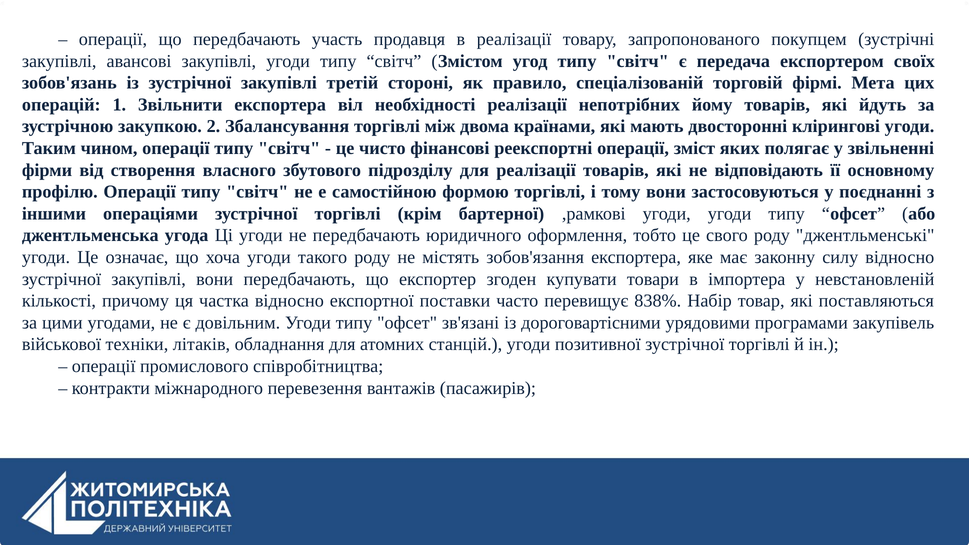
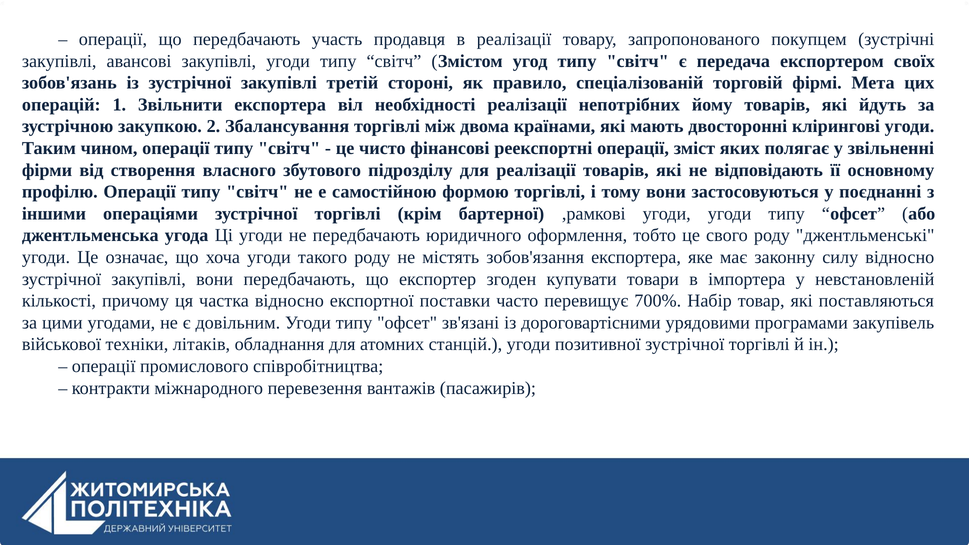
838%: 838% -> 700%
